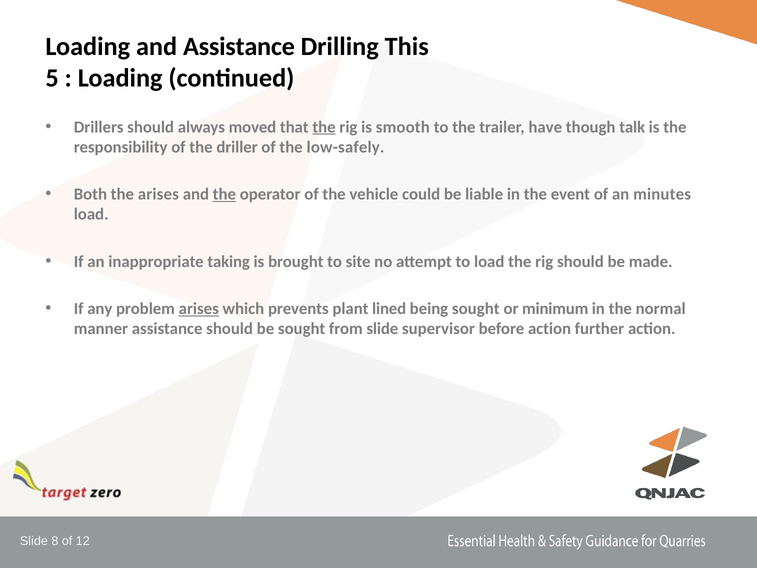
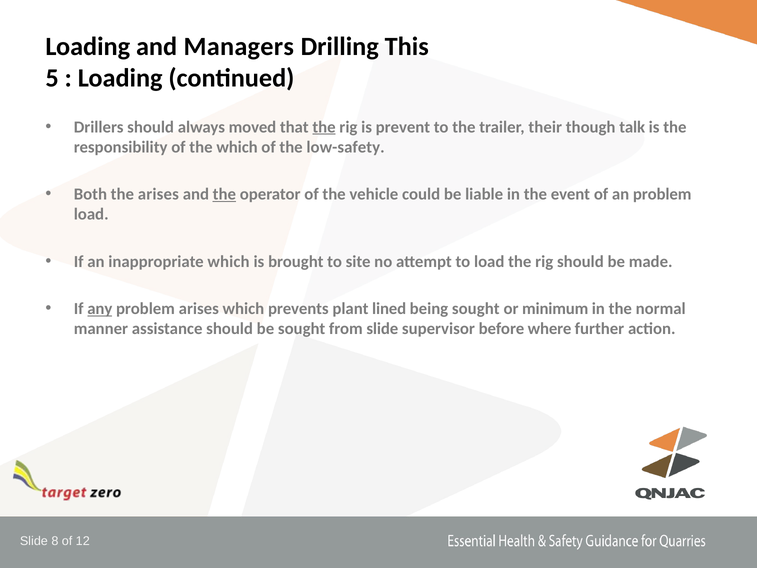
and Assistance: Assistance -> Managers
smooth: smooth -> prevent
have: have -> their
the driller: driller -> which
low-safely: low-safely -> low-safety
an minutes: minutes -> problem
inappropriate taking: taking -> which
any underline: none -> present
arises at (199, 309) underline: present -> none
before action: action -> where
